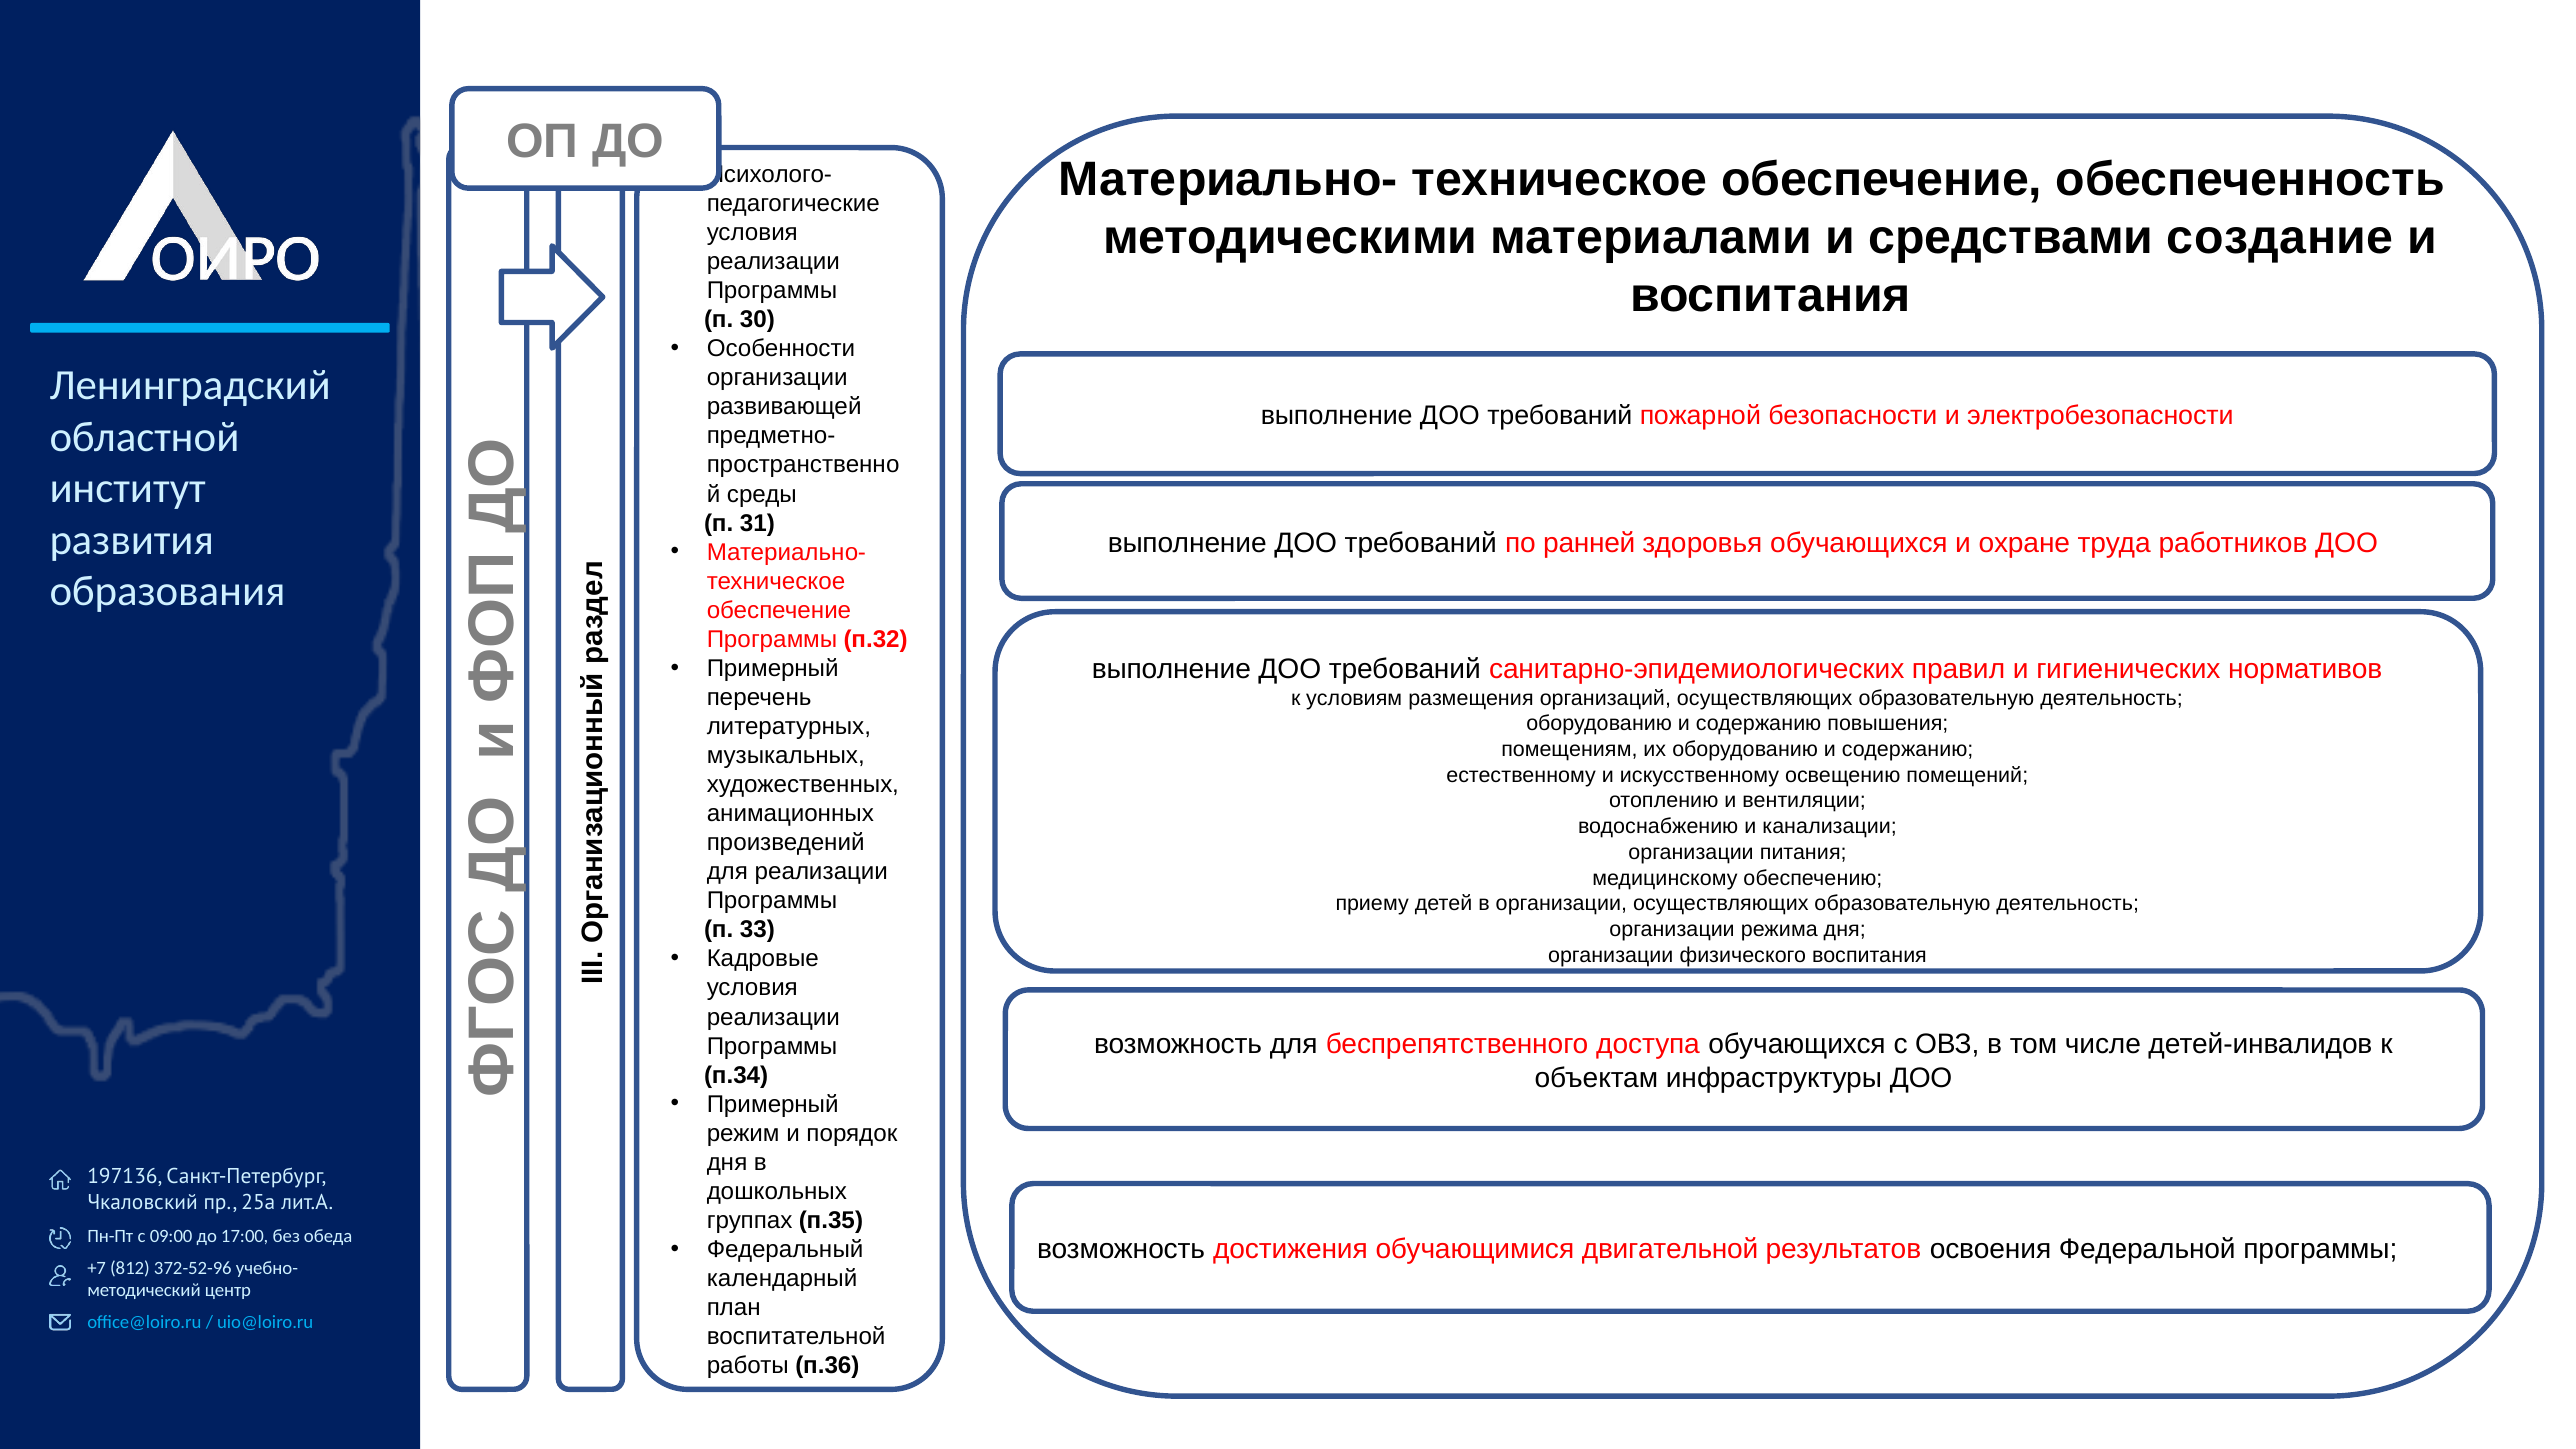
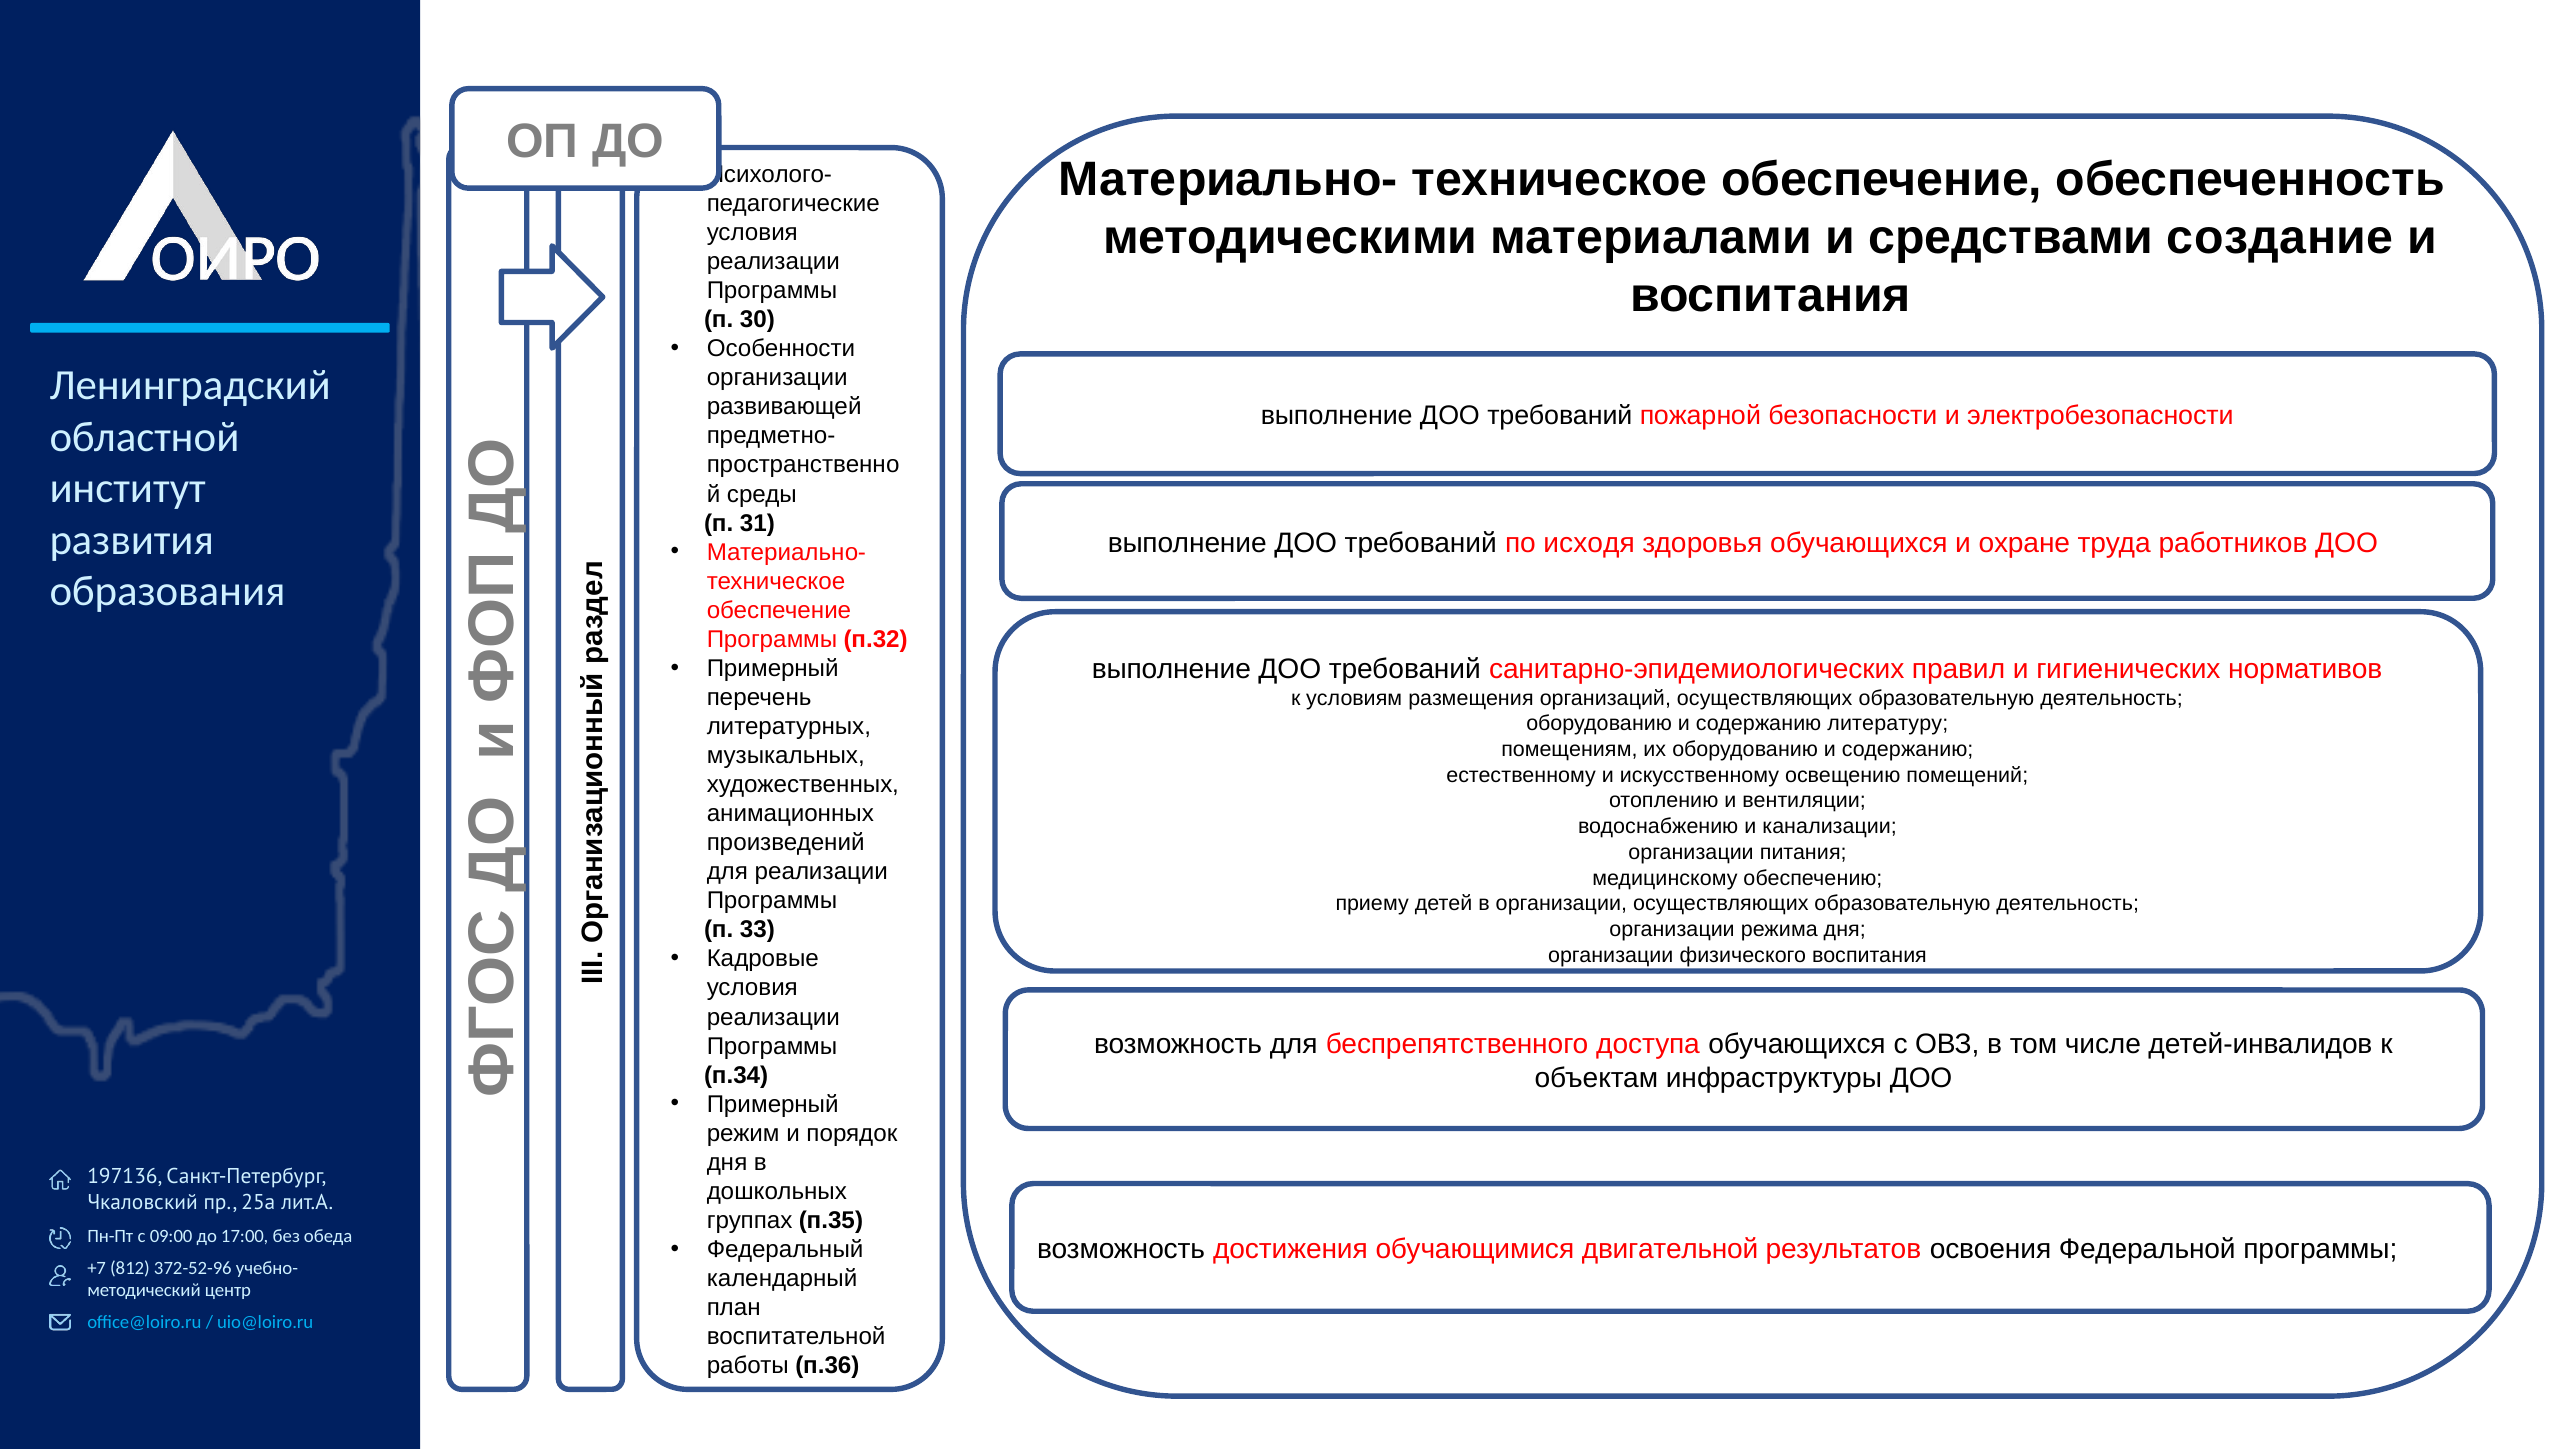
ранней: ранней -> исходя
повышения: повышения -> литературу
